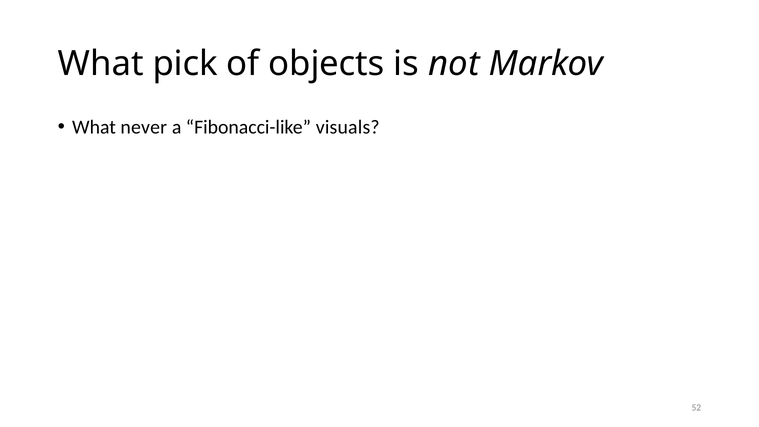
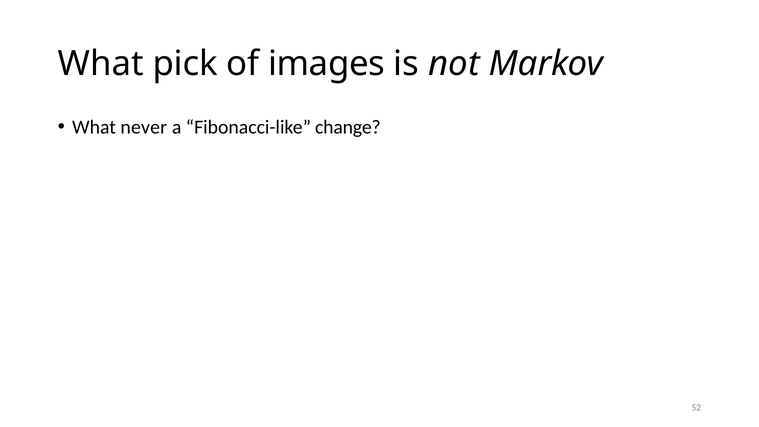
objects: objects -> images
visuals: visuals -> change
